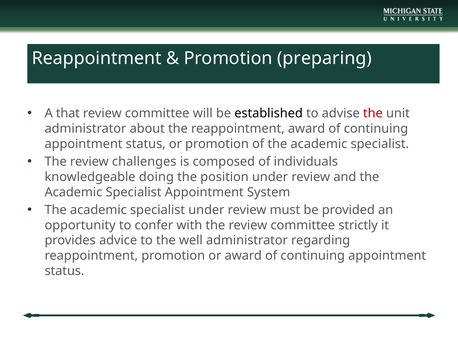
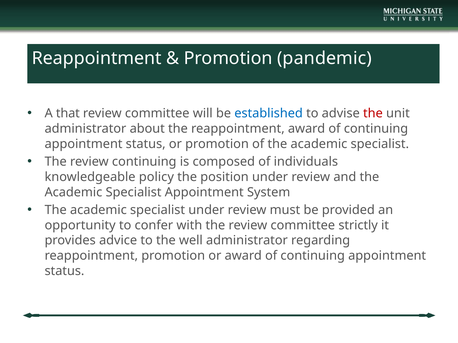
preparing: preparing -> pandemic
established colour: black -> blue
review challenges: challenges -> continuing
doing: doing -> policy
